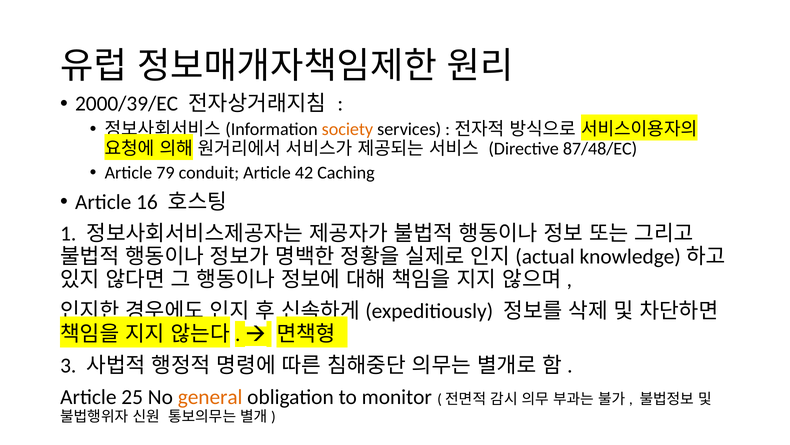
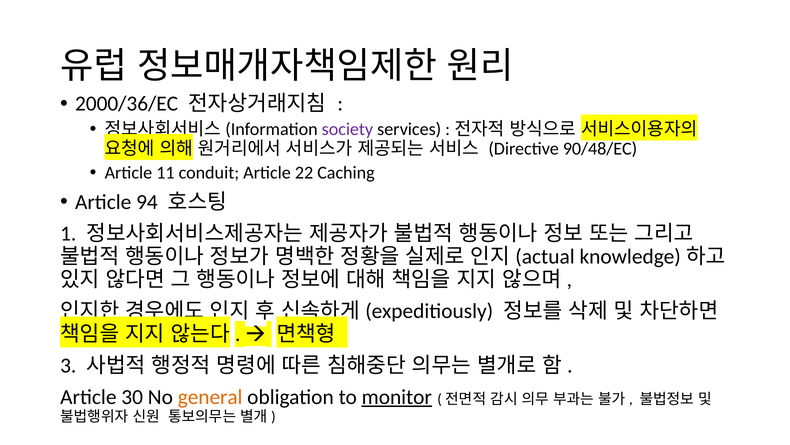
2000/39/EC: 2000/39/EC -> 2000/36/EC
society colour: orange -> purple
87/48/EC: 87/48/EC -> 90/48/EC
79: 79 -> 11
42: 42 -> 22
16: 16 -> 94
25: 25 -> 30
monitor underline: none -> present
